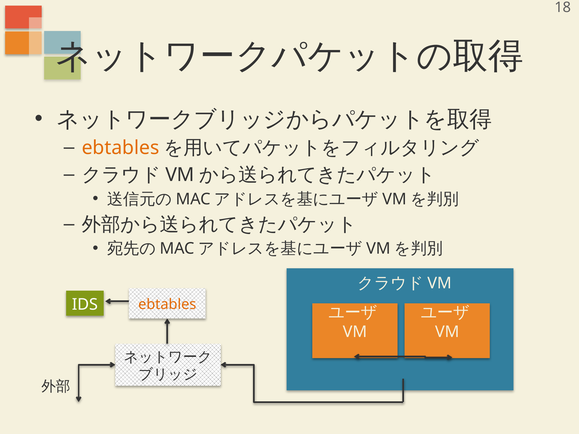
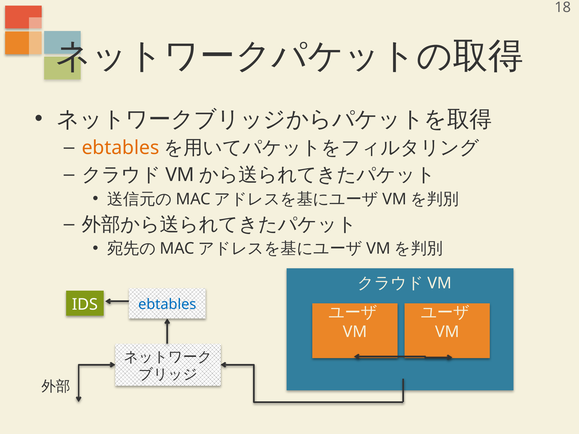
ebtables at (167, 305) colour: orange -> blue
